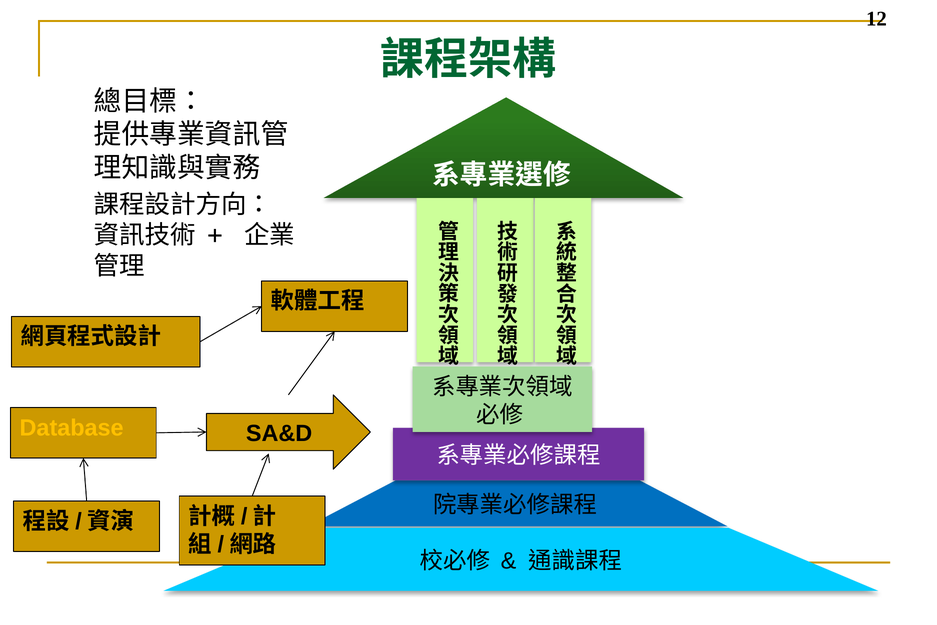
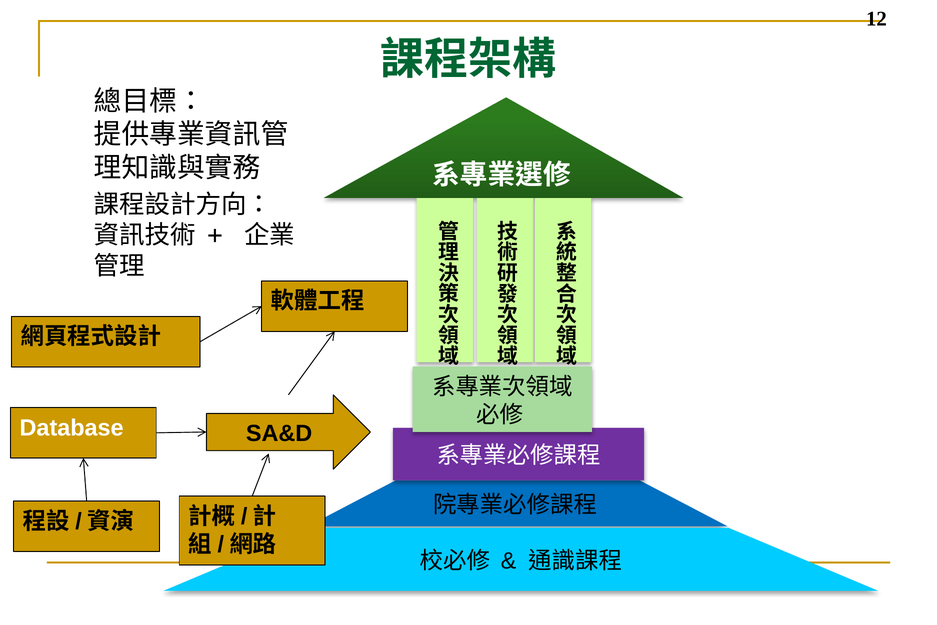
Database colour: yellow -> white
